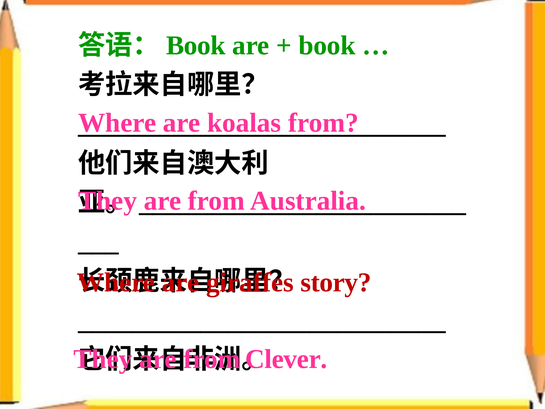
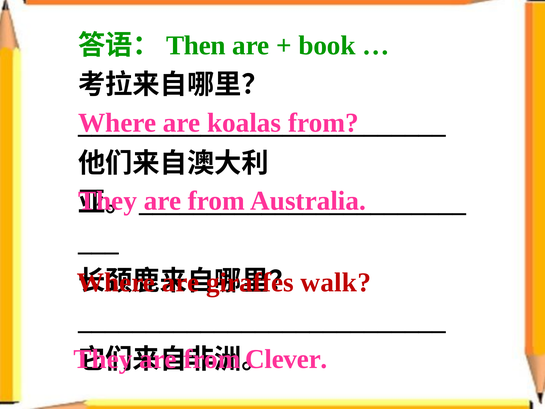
Book at (196, 46): Book -> Then
story: story -> walk
